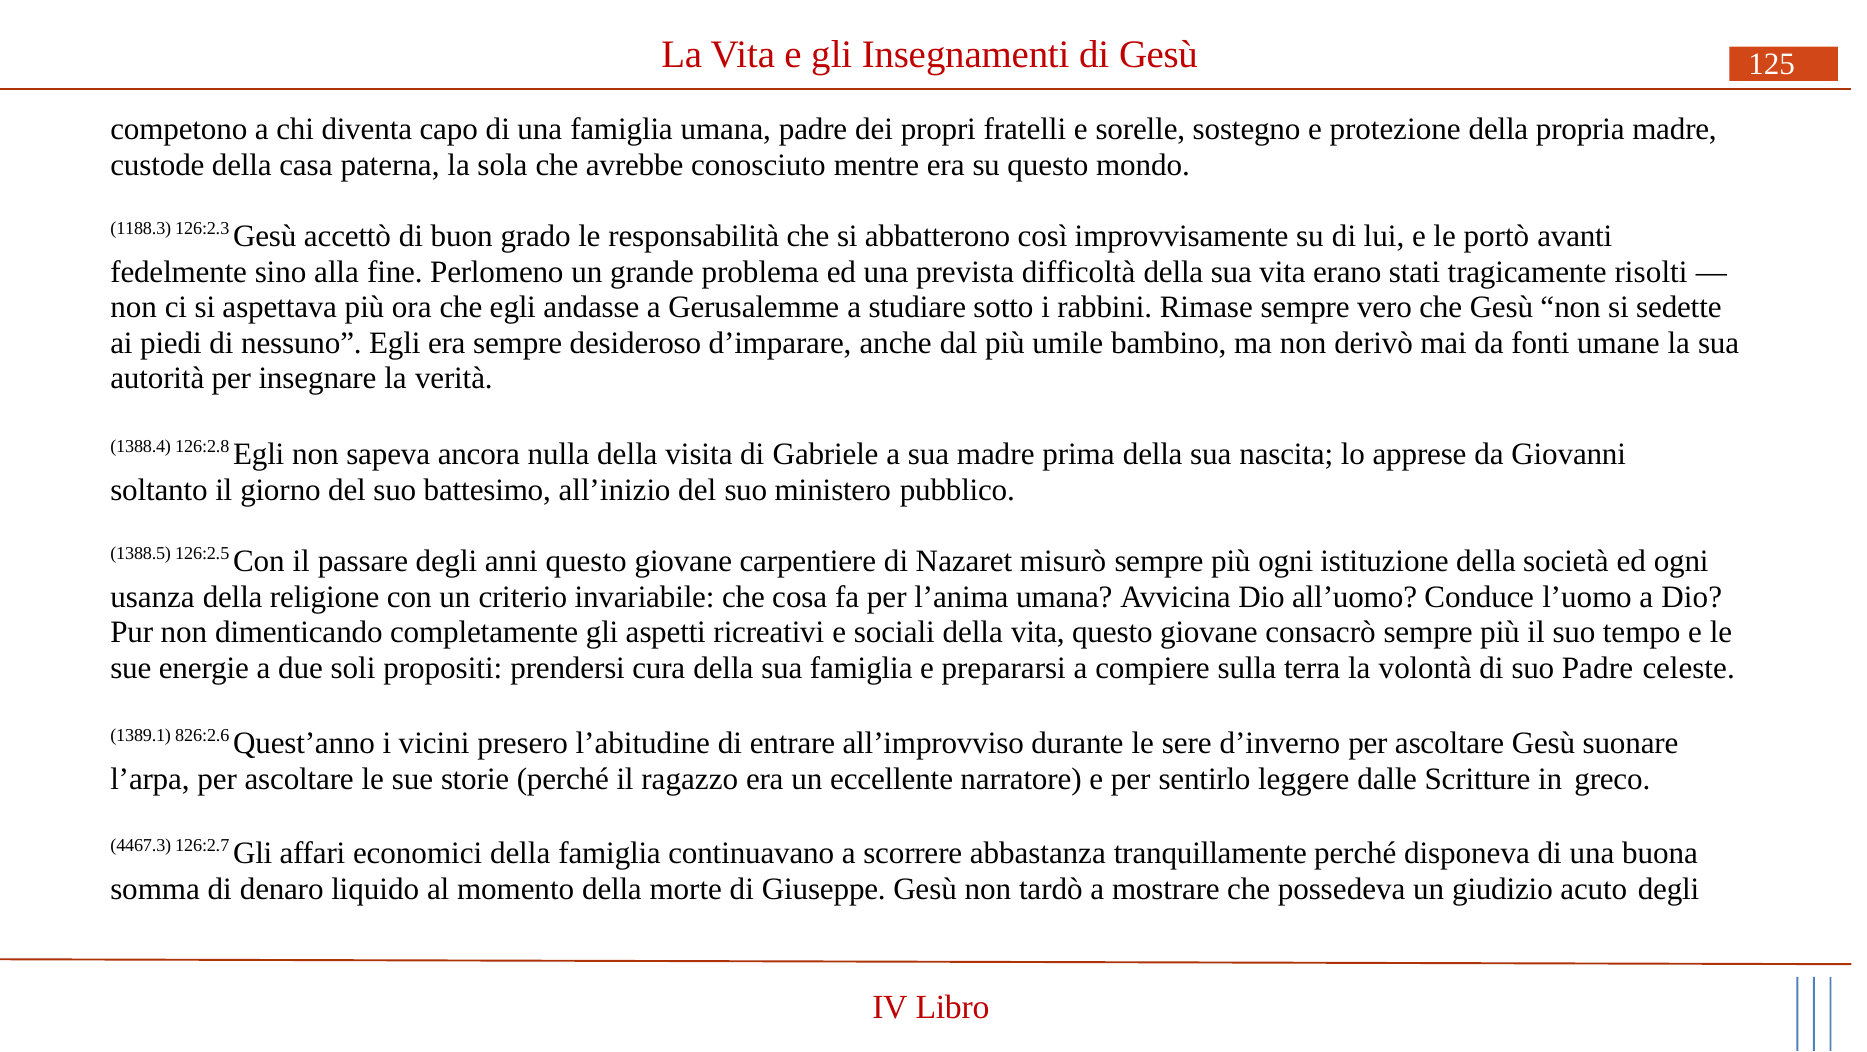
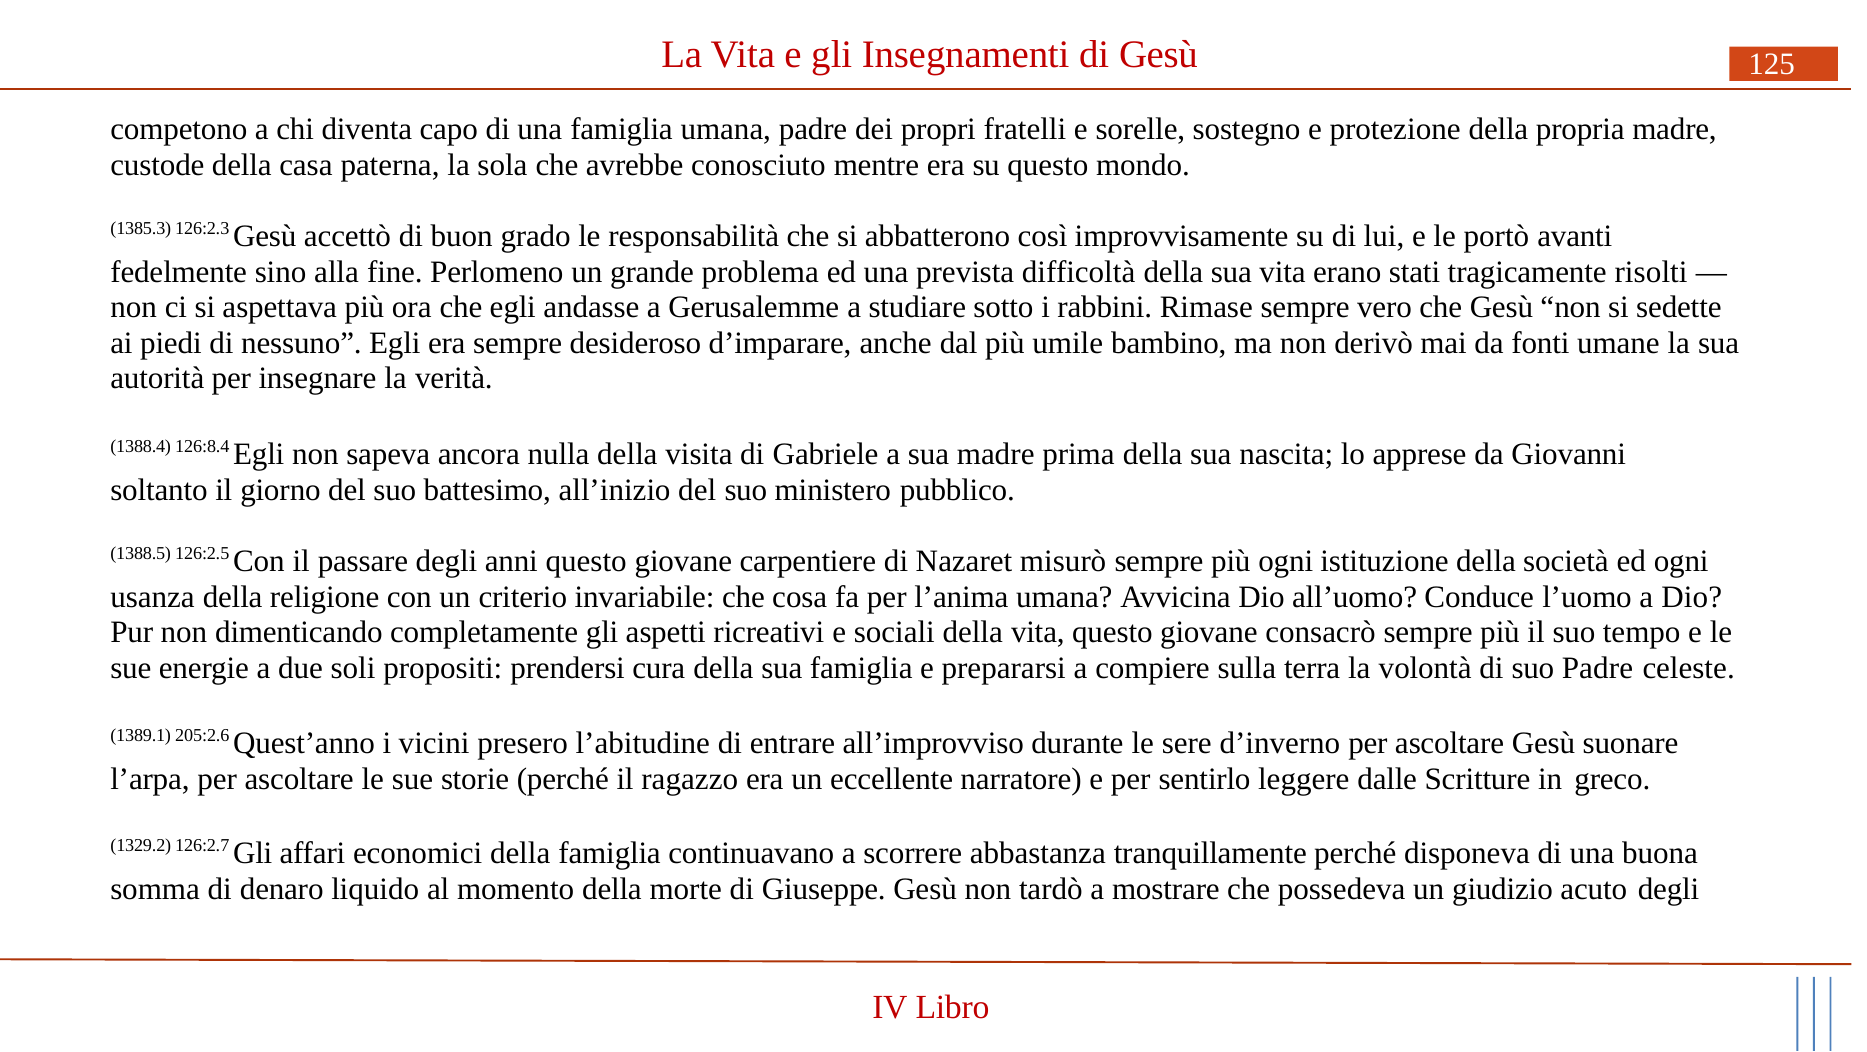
1188.3: 1188.3 -> 1385.3
126:2.8: 126:2.8 -> 126:8.4
826:2.6: 826:2.6 -> 205:2.6
4467.3: 4467.3 -> 1329.2
